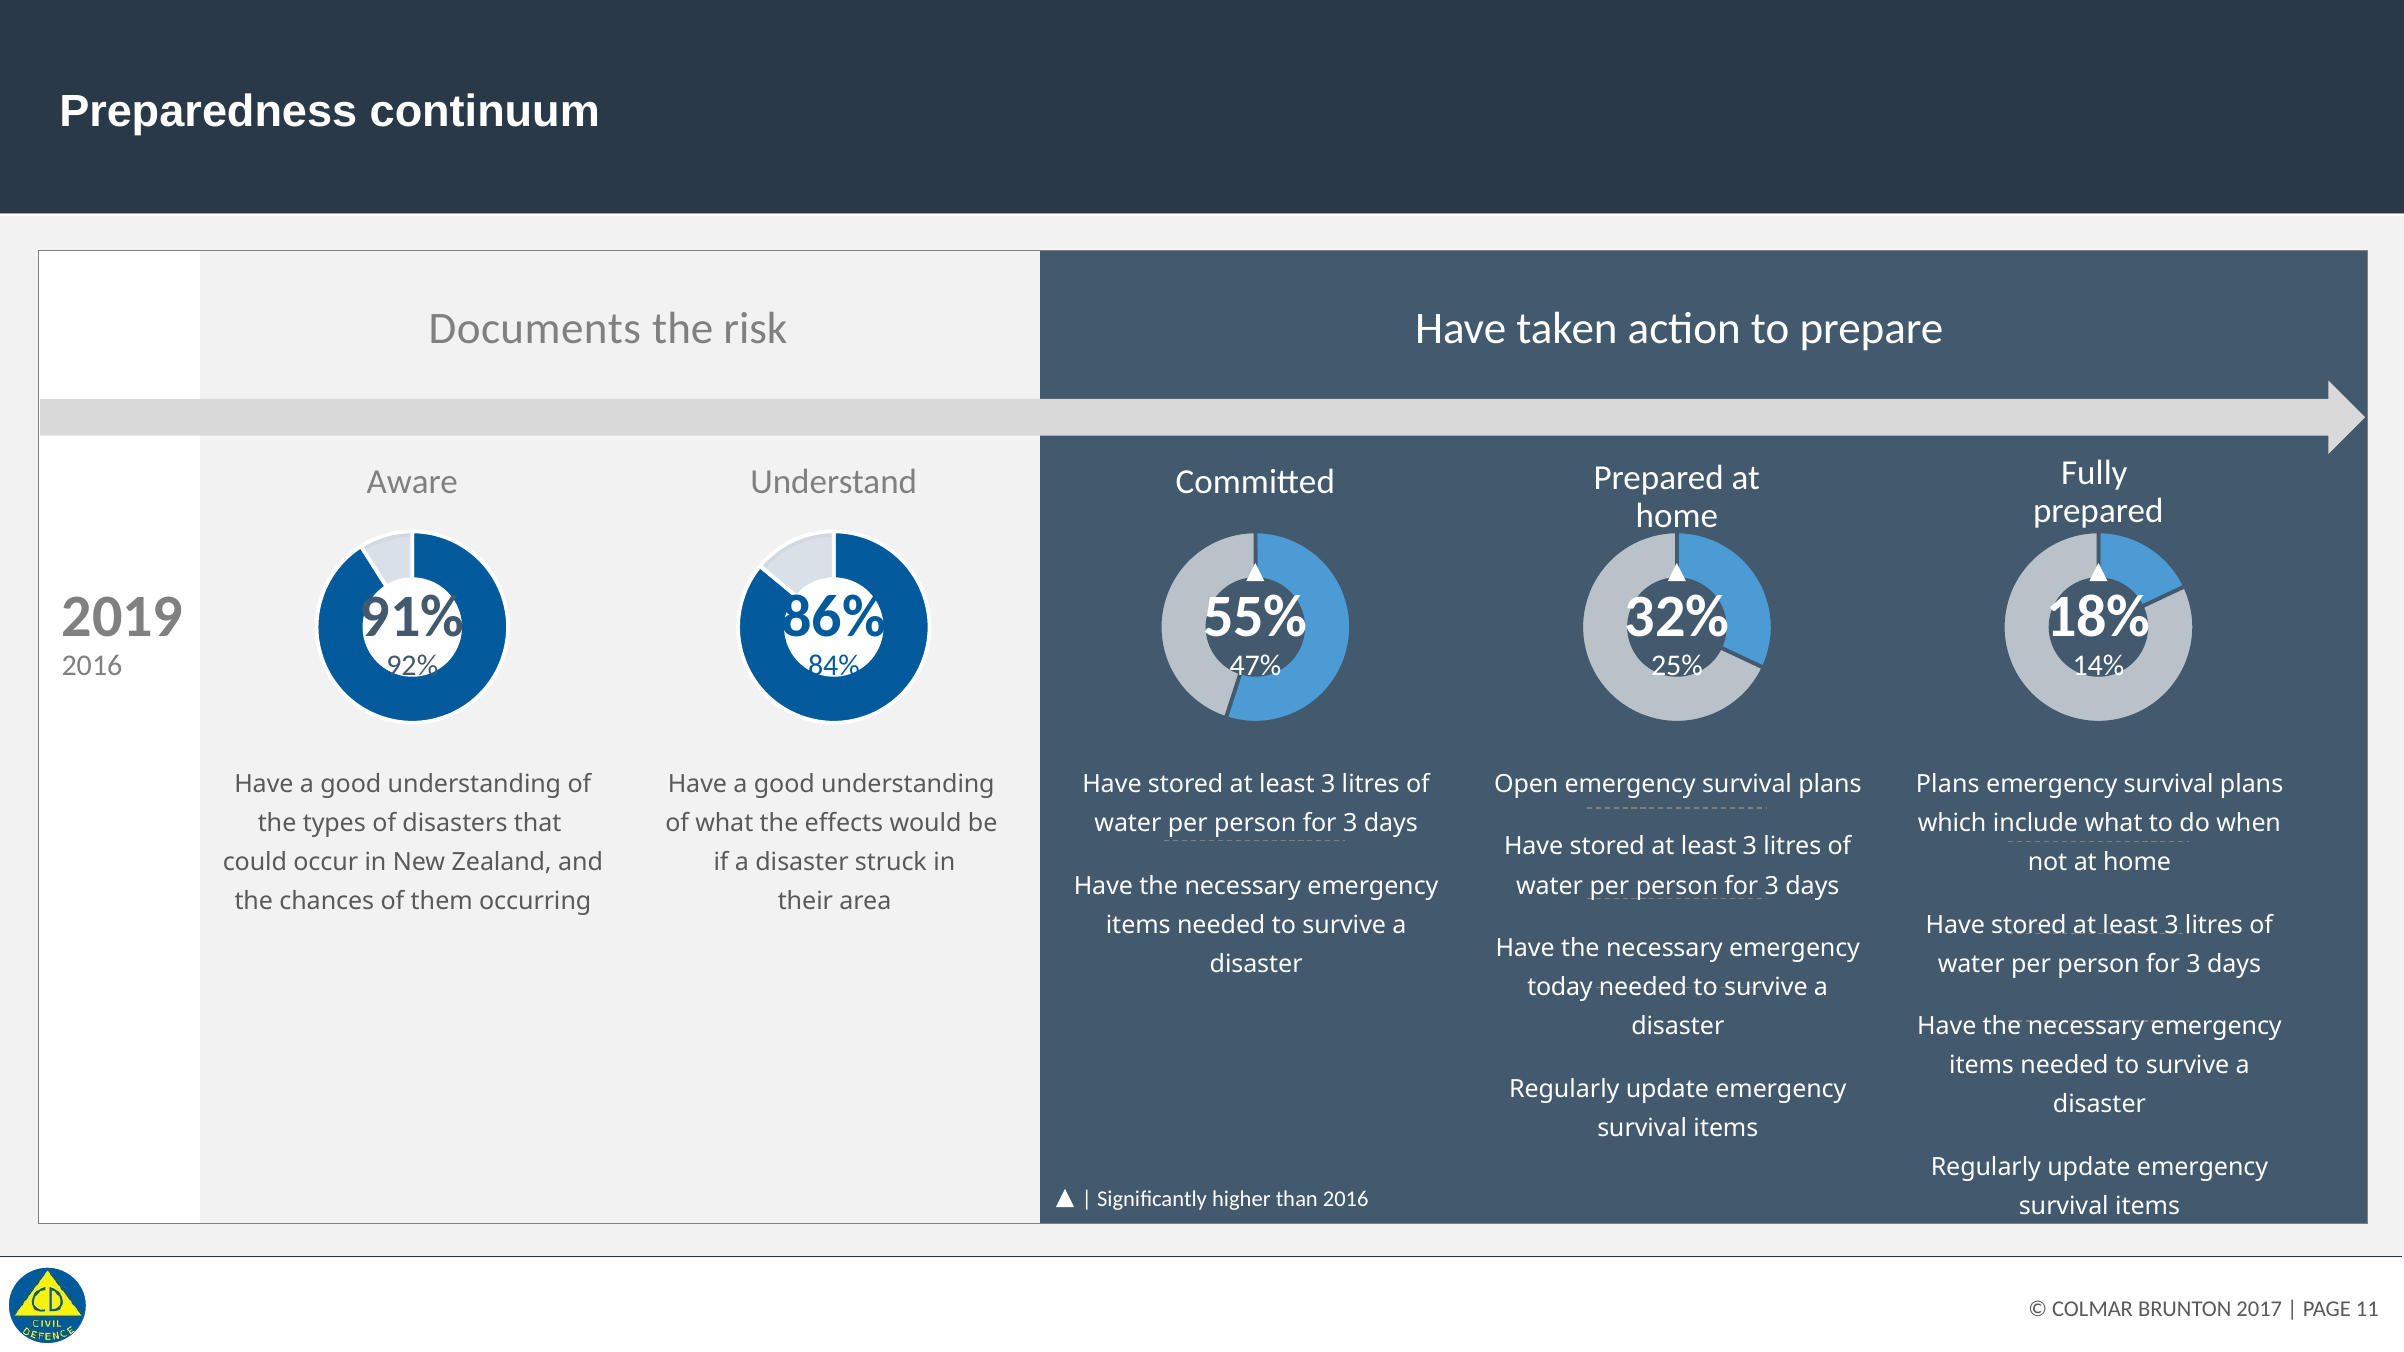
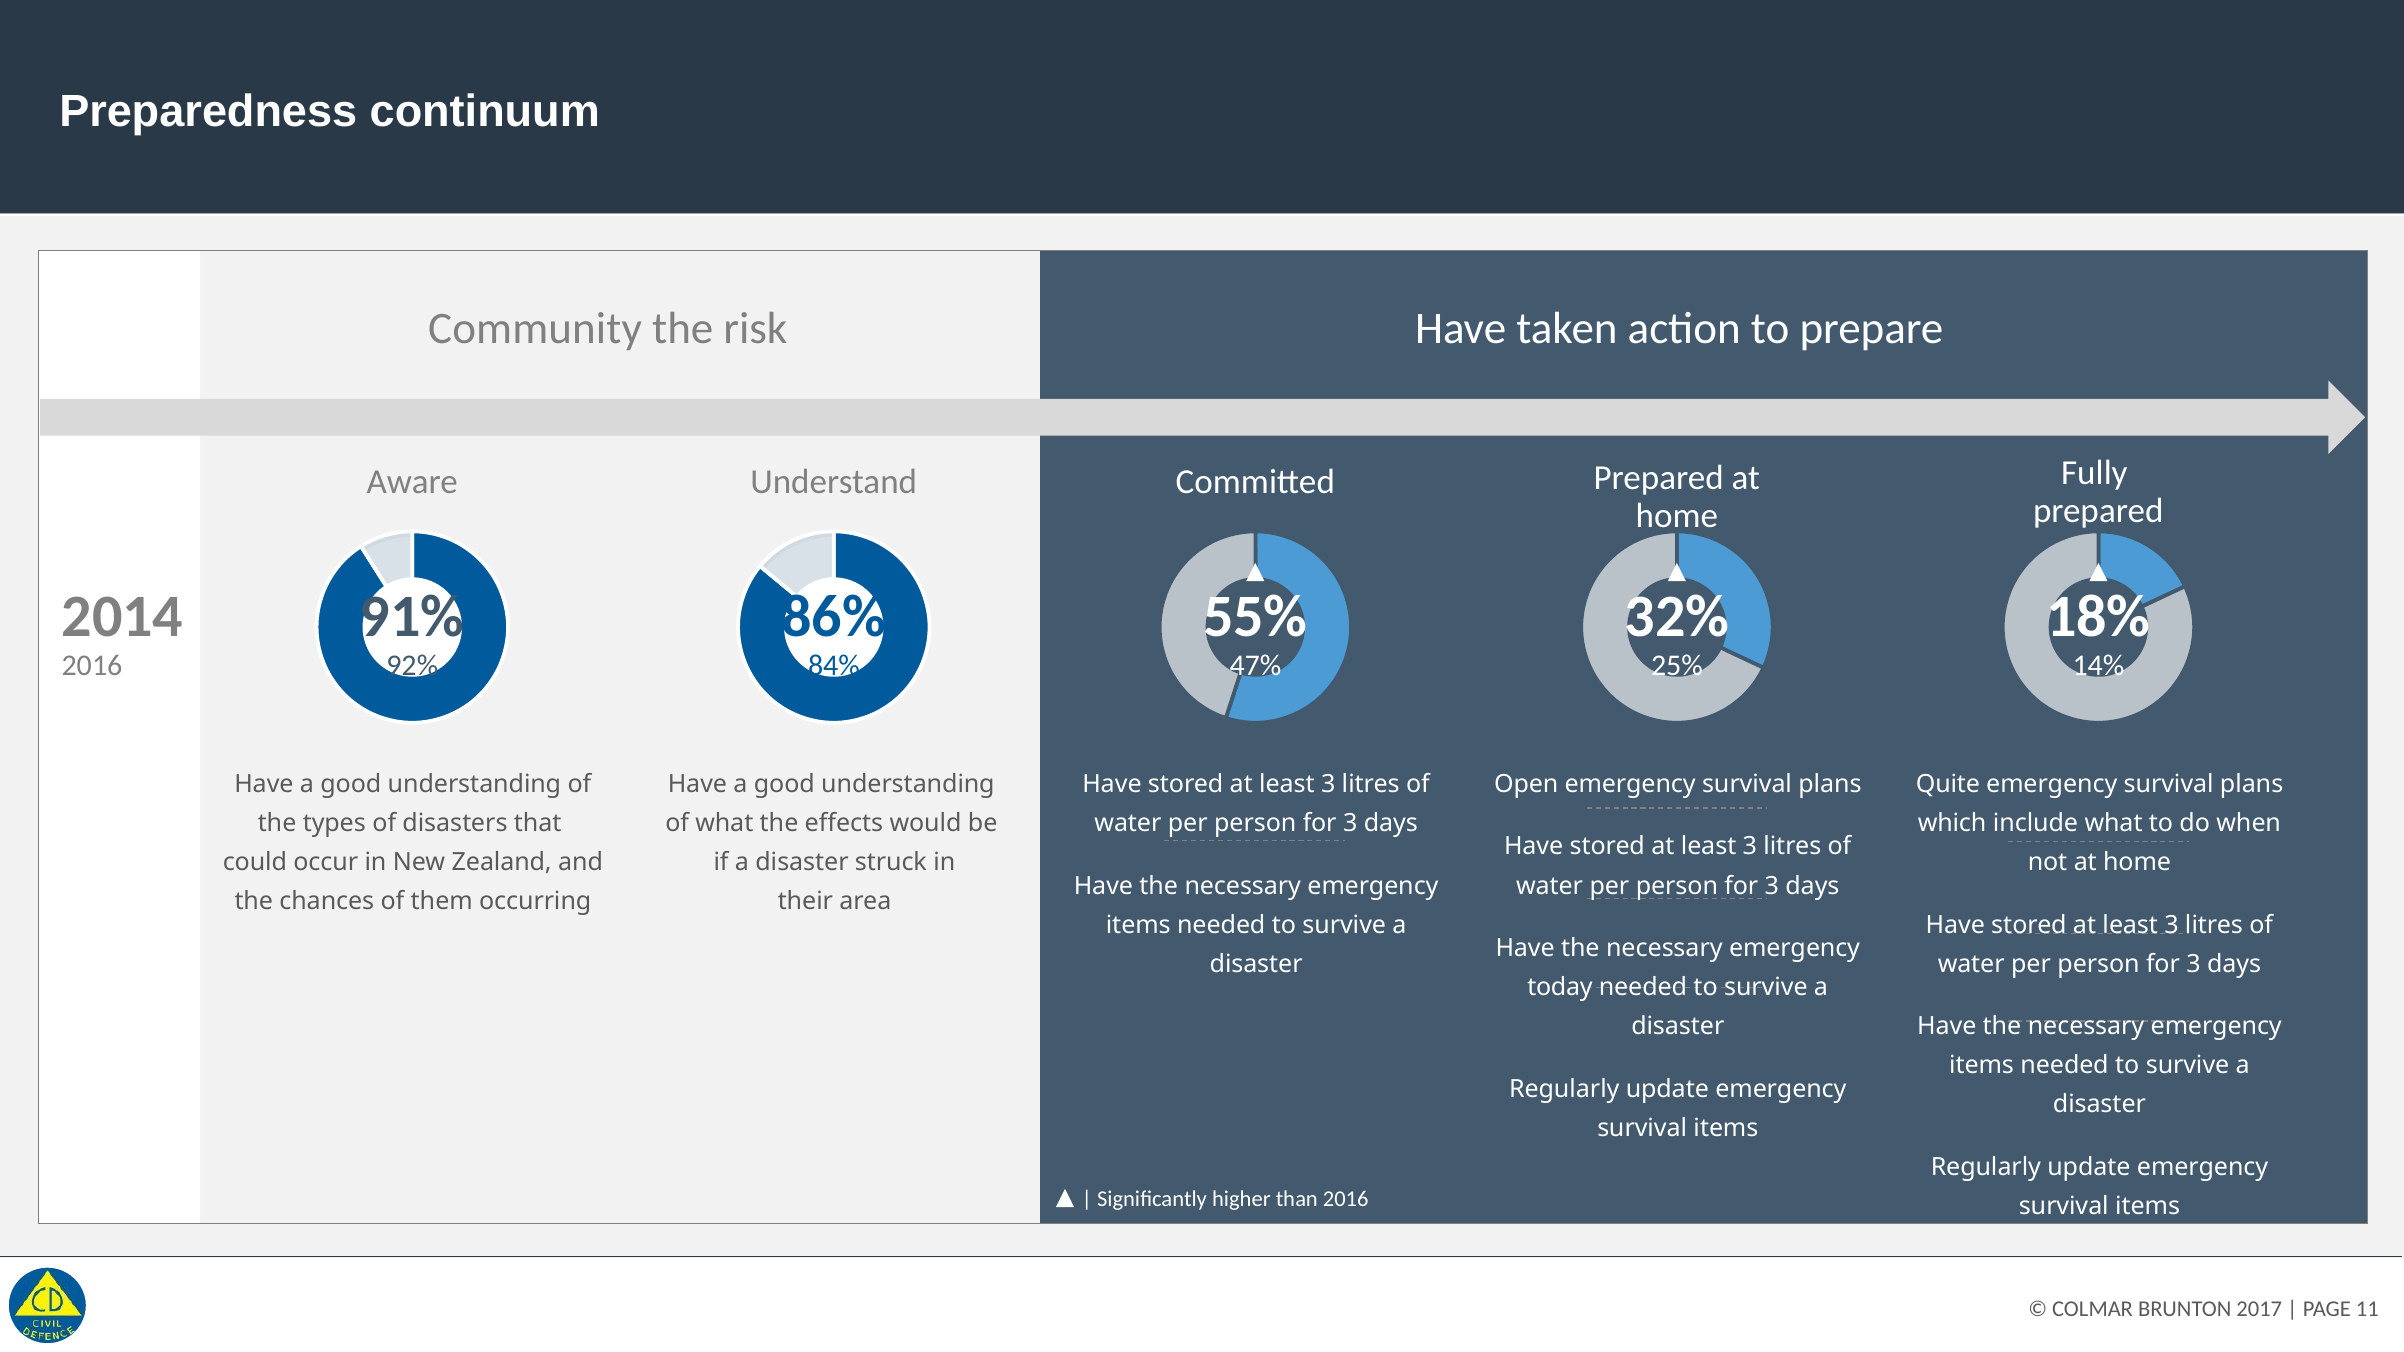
Documents: Documents -> Community
2019: 2019 -> 2014
Plans at (1948, 784): Plans -> Quite
